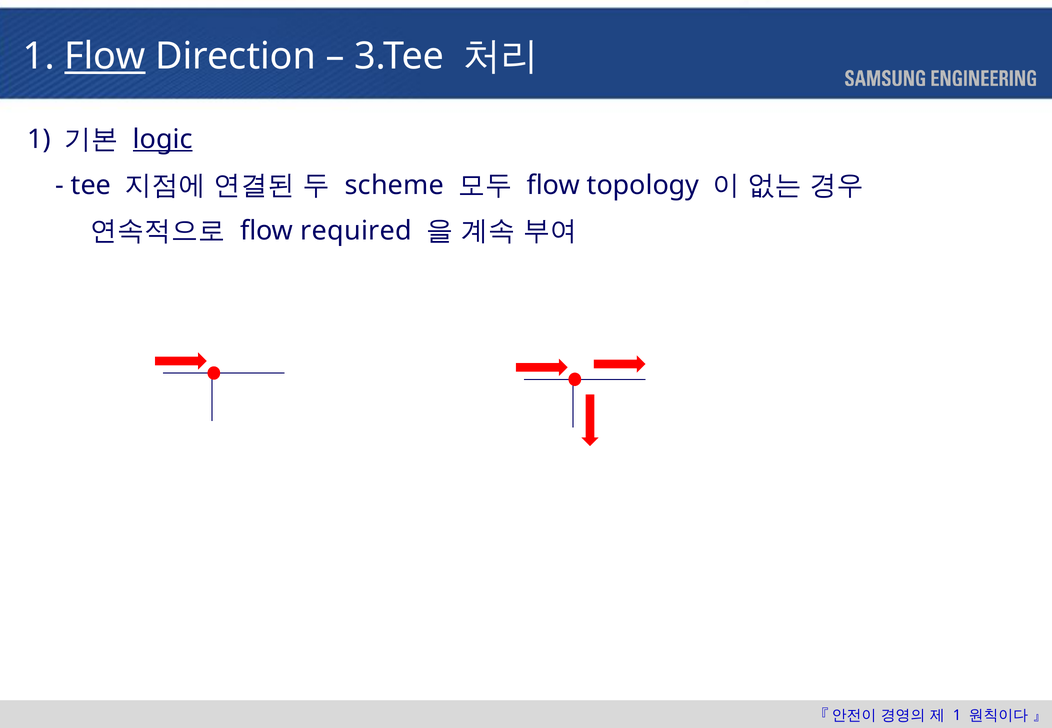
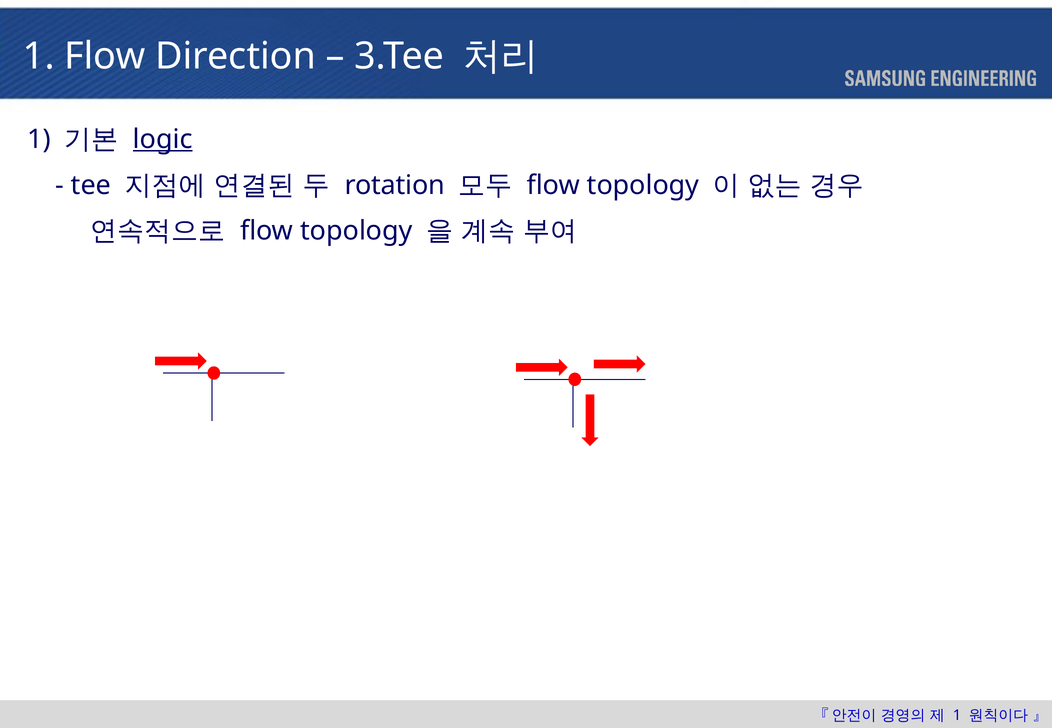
Flow at (105, 57) underline: present -> none
scheme: scheme -> rotation
required at (356, 231): required -> topology
